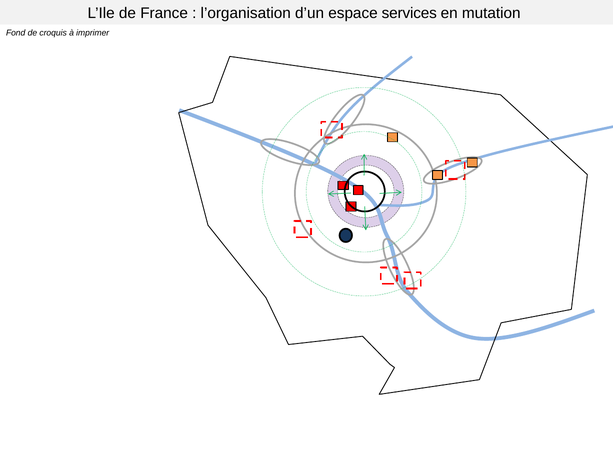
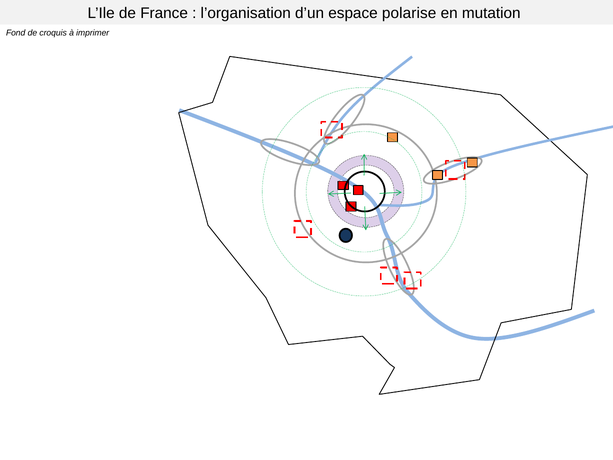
services: services -> polarise
